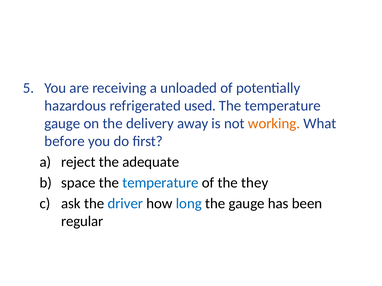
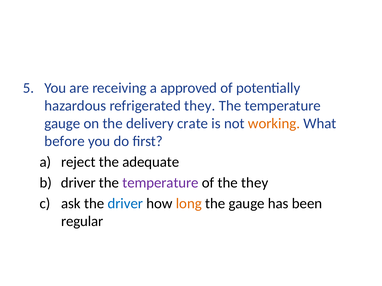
unloaded: unloaded -> approved
refrigerated used: used -> they
away: away -> crate
space at (78, 183): space -> driver
temperature at (160, 183) colour: blue -> purple
long colour: blue -> orange
